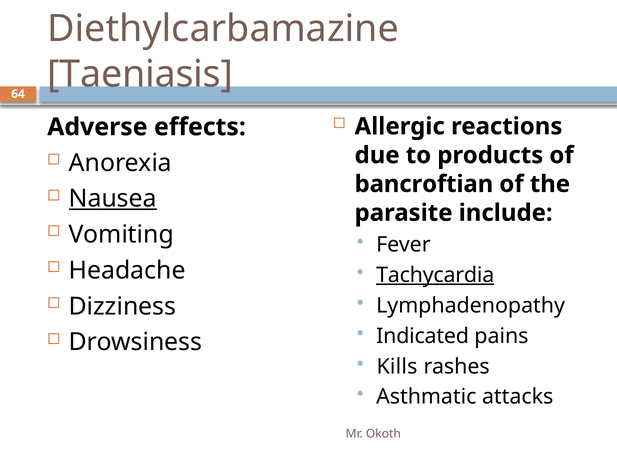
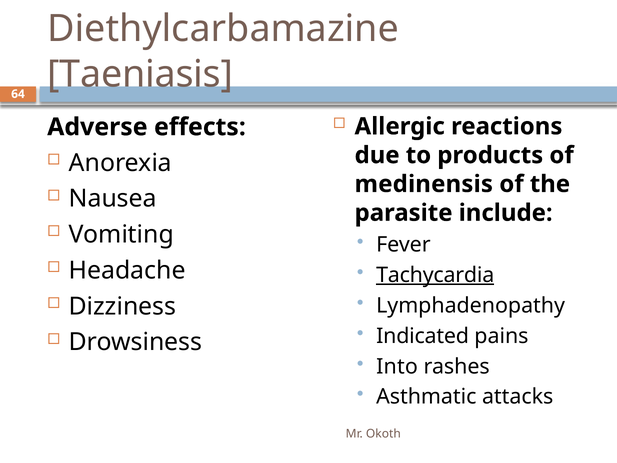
bancroftian: bancroftian -> medinensis
Nausea underline: present -> none
Kills: Kills -> Into
